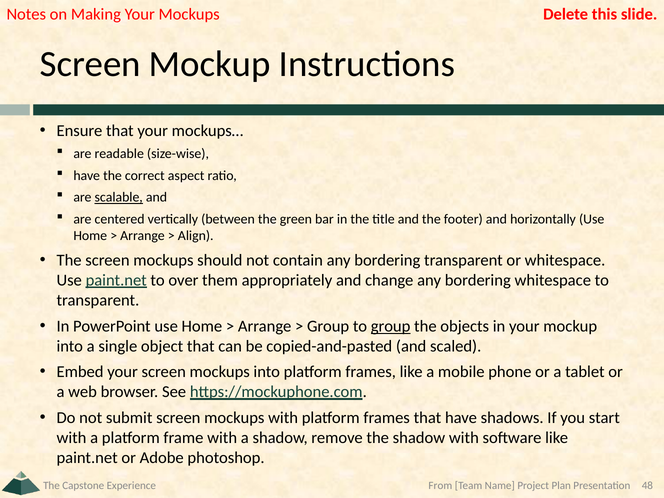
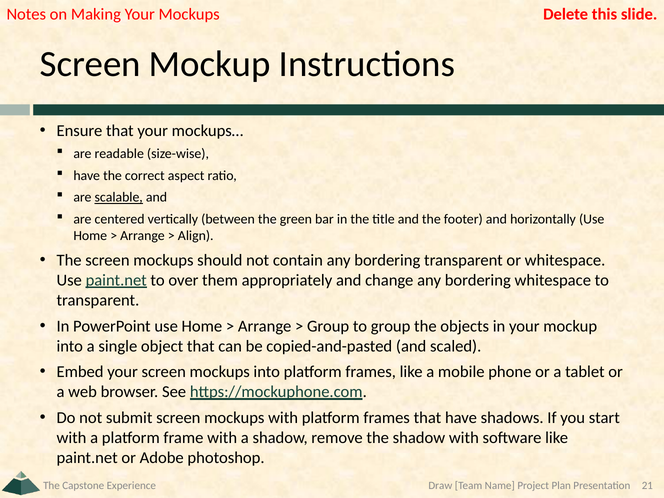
group at (391, 326) underline: present -> none
From: From -> Draw
48: 48 -> 21
